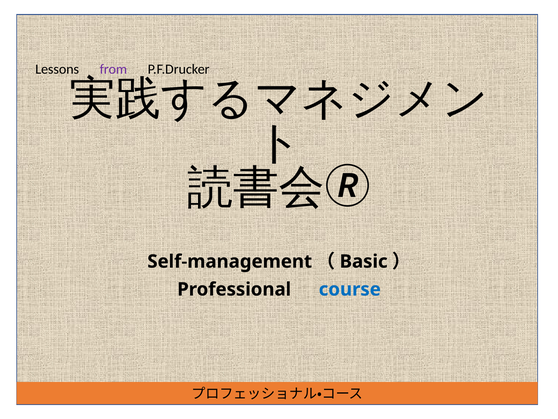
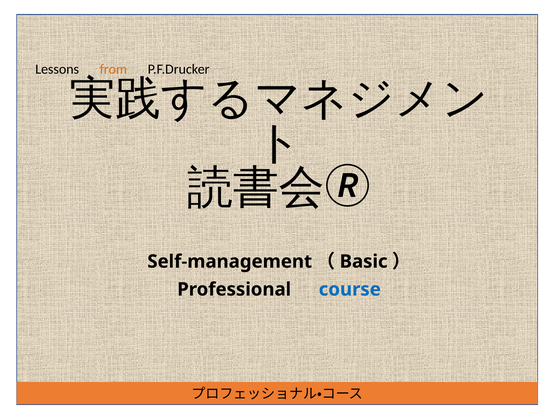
from colour: purple -> orange
